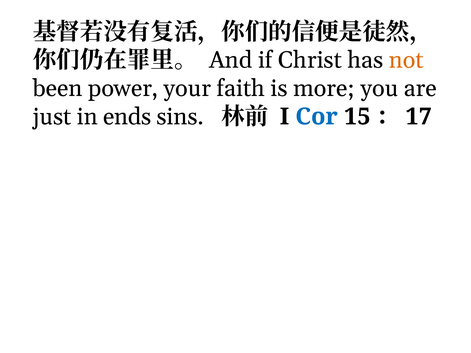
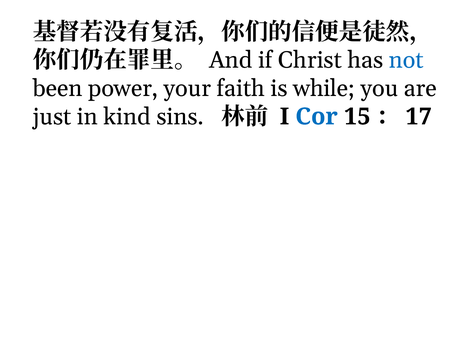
not colour: orange -> blue
more: more -> while
ends: ends -> kind
